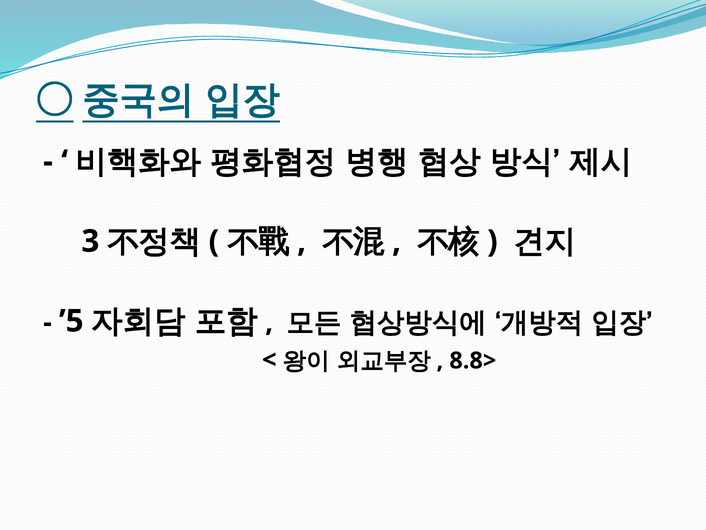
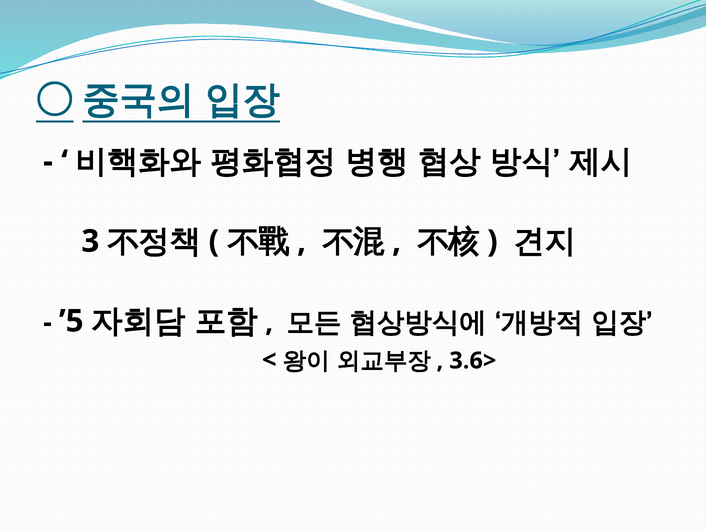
8.8>: 8.8> -> 3.6>
